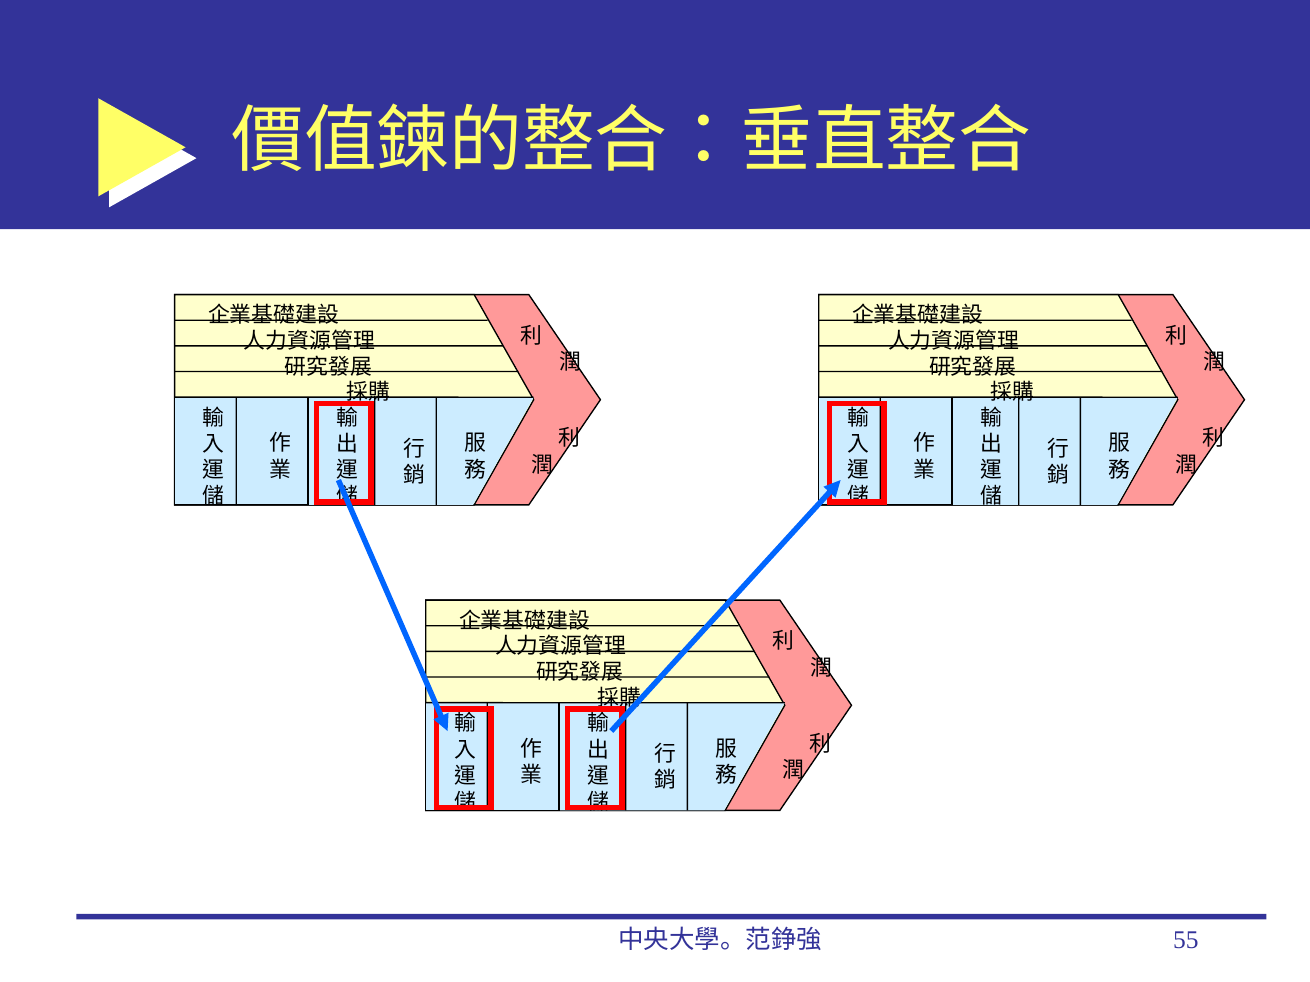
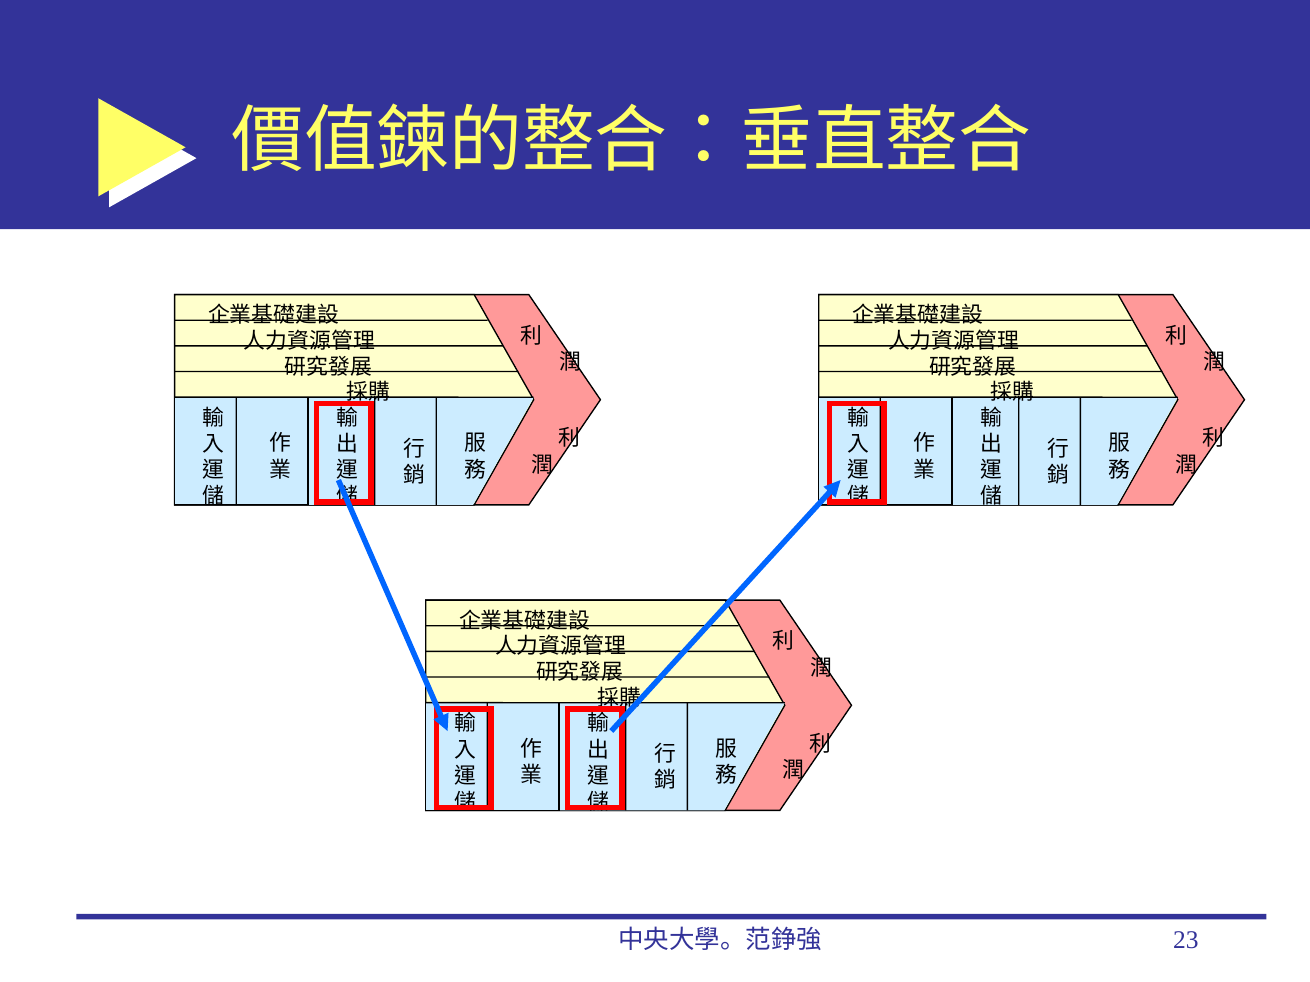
55: 55 -> 23
